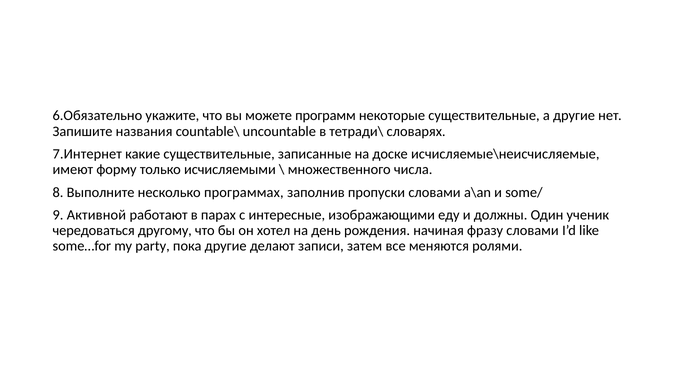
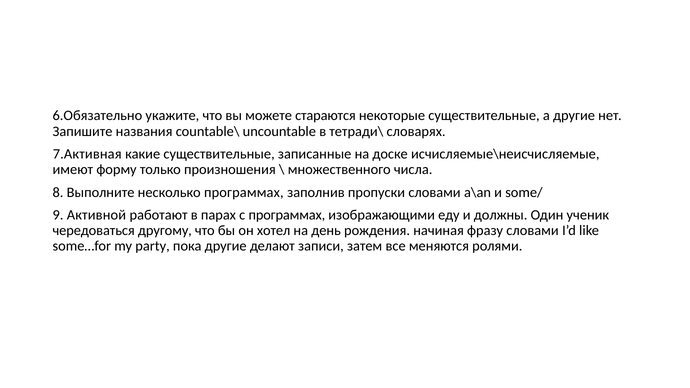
программ: программ -> стараются
7.Интернет: 7.Интернет -> 7.Активная
исчисляемыми: исчисляемыми -> произношения
с интересные: интересные -> программах
